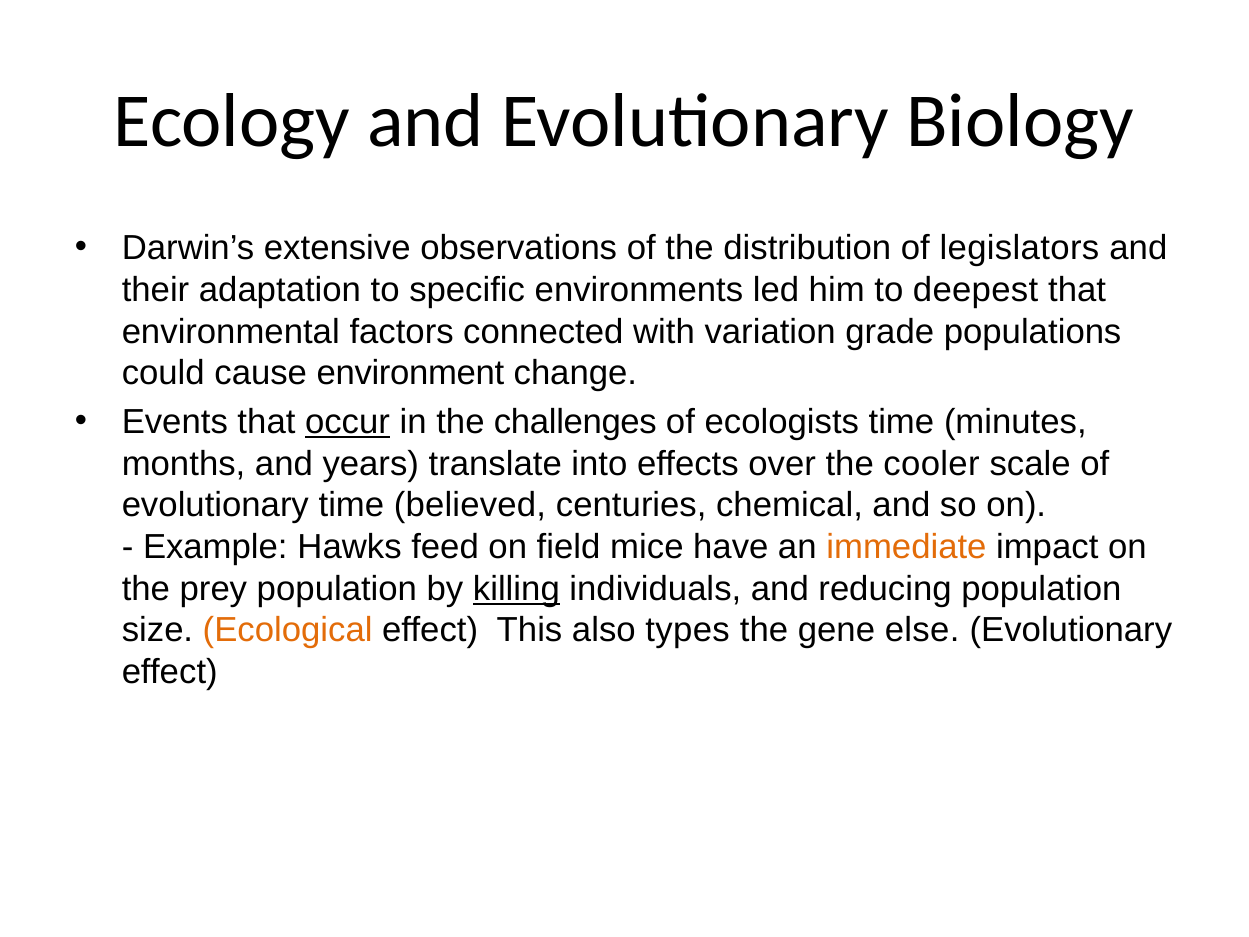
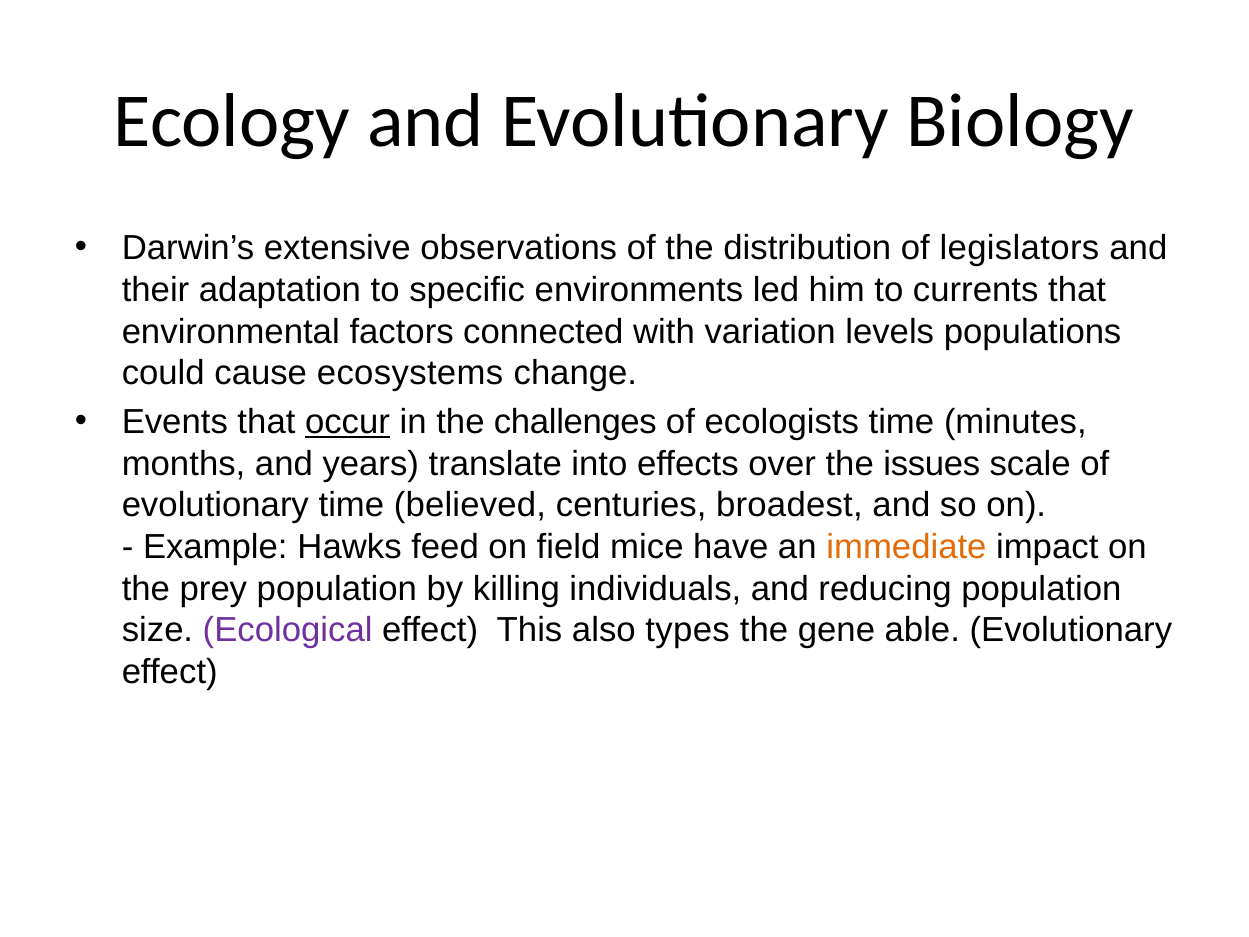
deepest: deepest -> currents
grade: grade -> levels
environment: environment -> ecosystems
cooler: cooler -> issues
chemical: chemical -> broadest
killing underline: present -> none
Ecological colour: orange -> purple
else: else -> able
